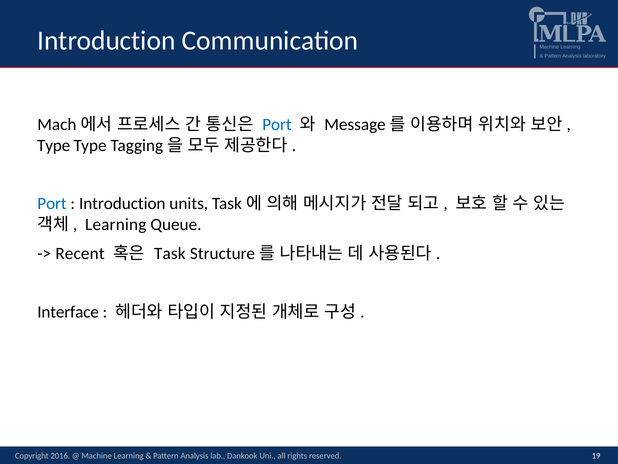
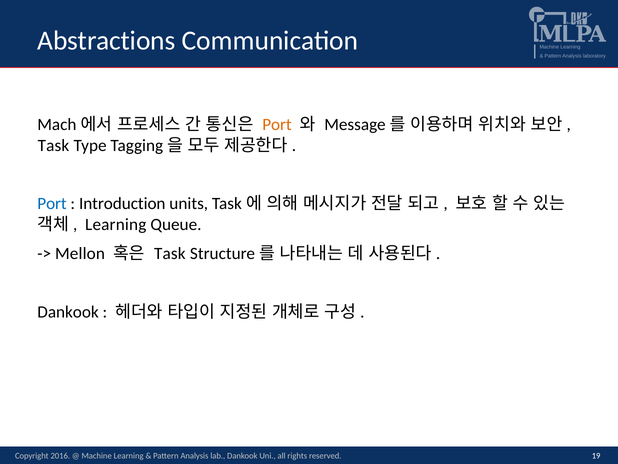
Introduction at (106, 40): Introduction -> Abstractions
Port at (277, 125) colour: blue -> orange
Type at (54, 145): Type -> Task
Recent: Recent -> Mellon
Interface at (68, 312): Interface -> Dankook
